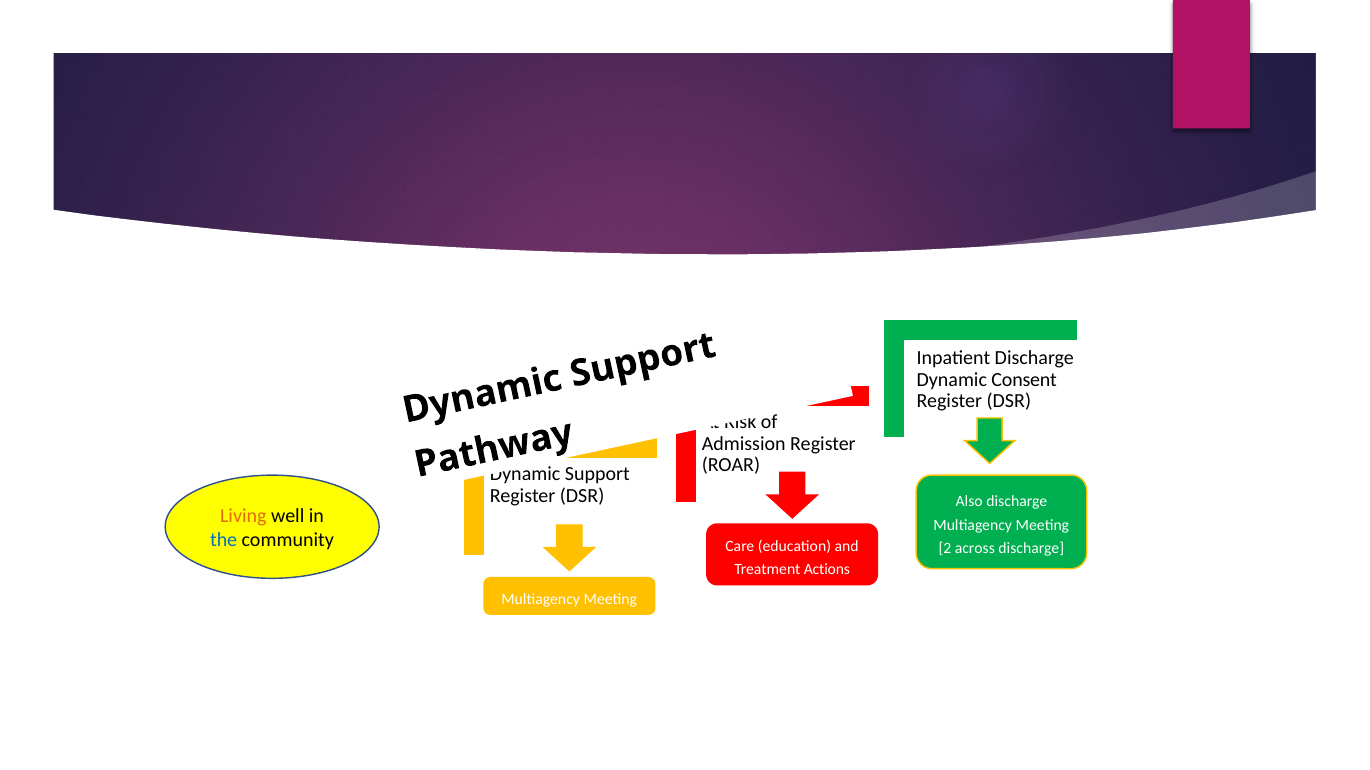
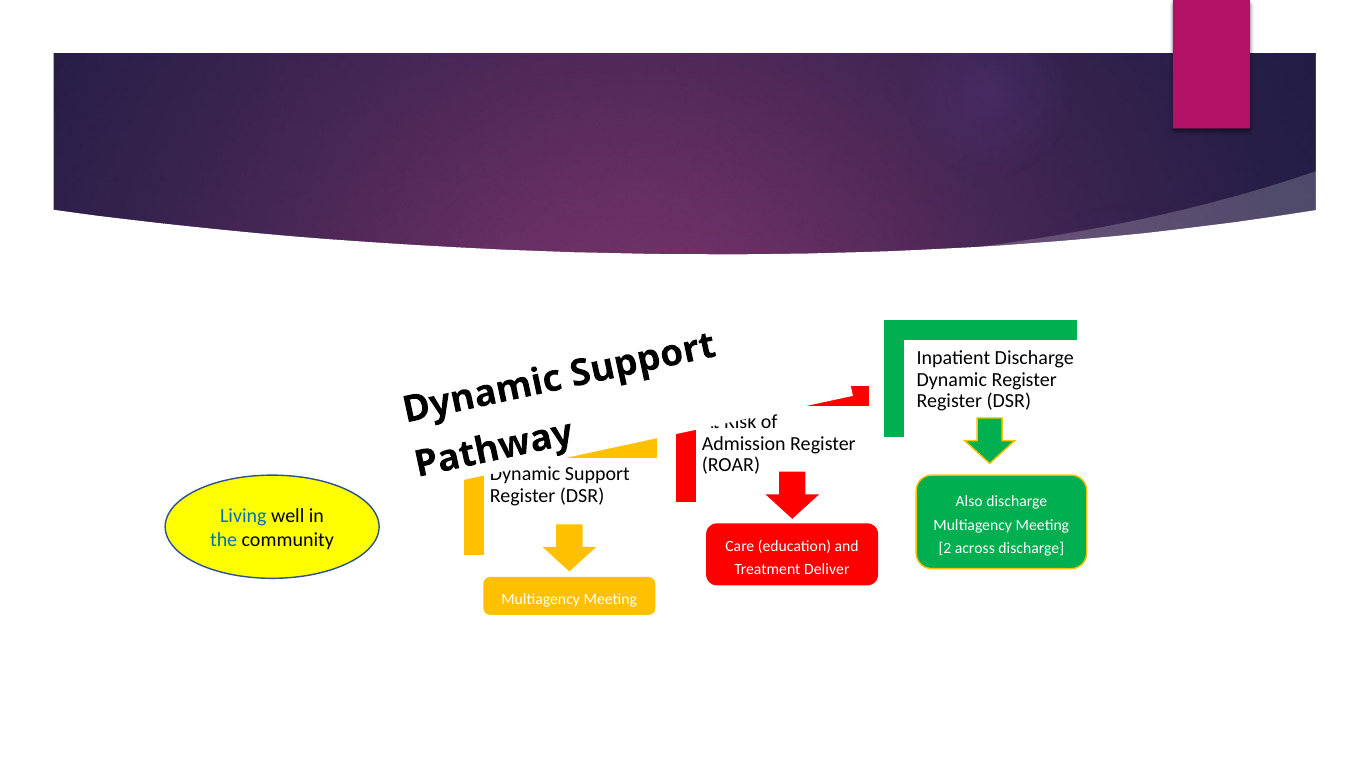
Dynamic Consent: Consent -> Register
Living colour: orange -> blue
Actions: Actions -> Deliver
